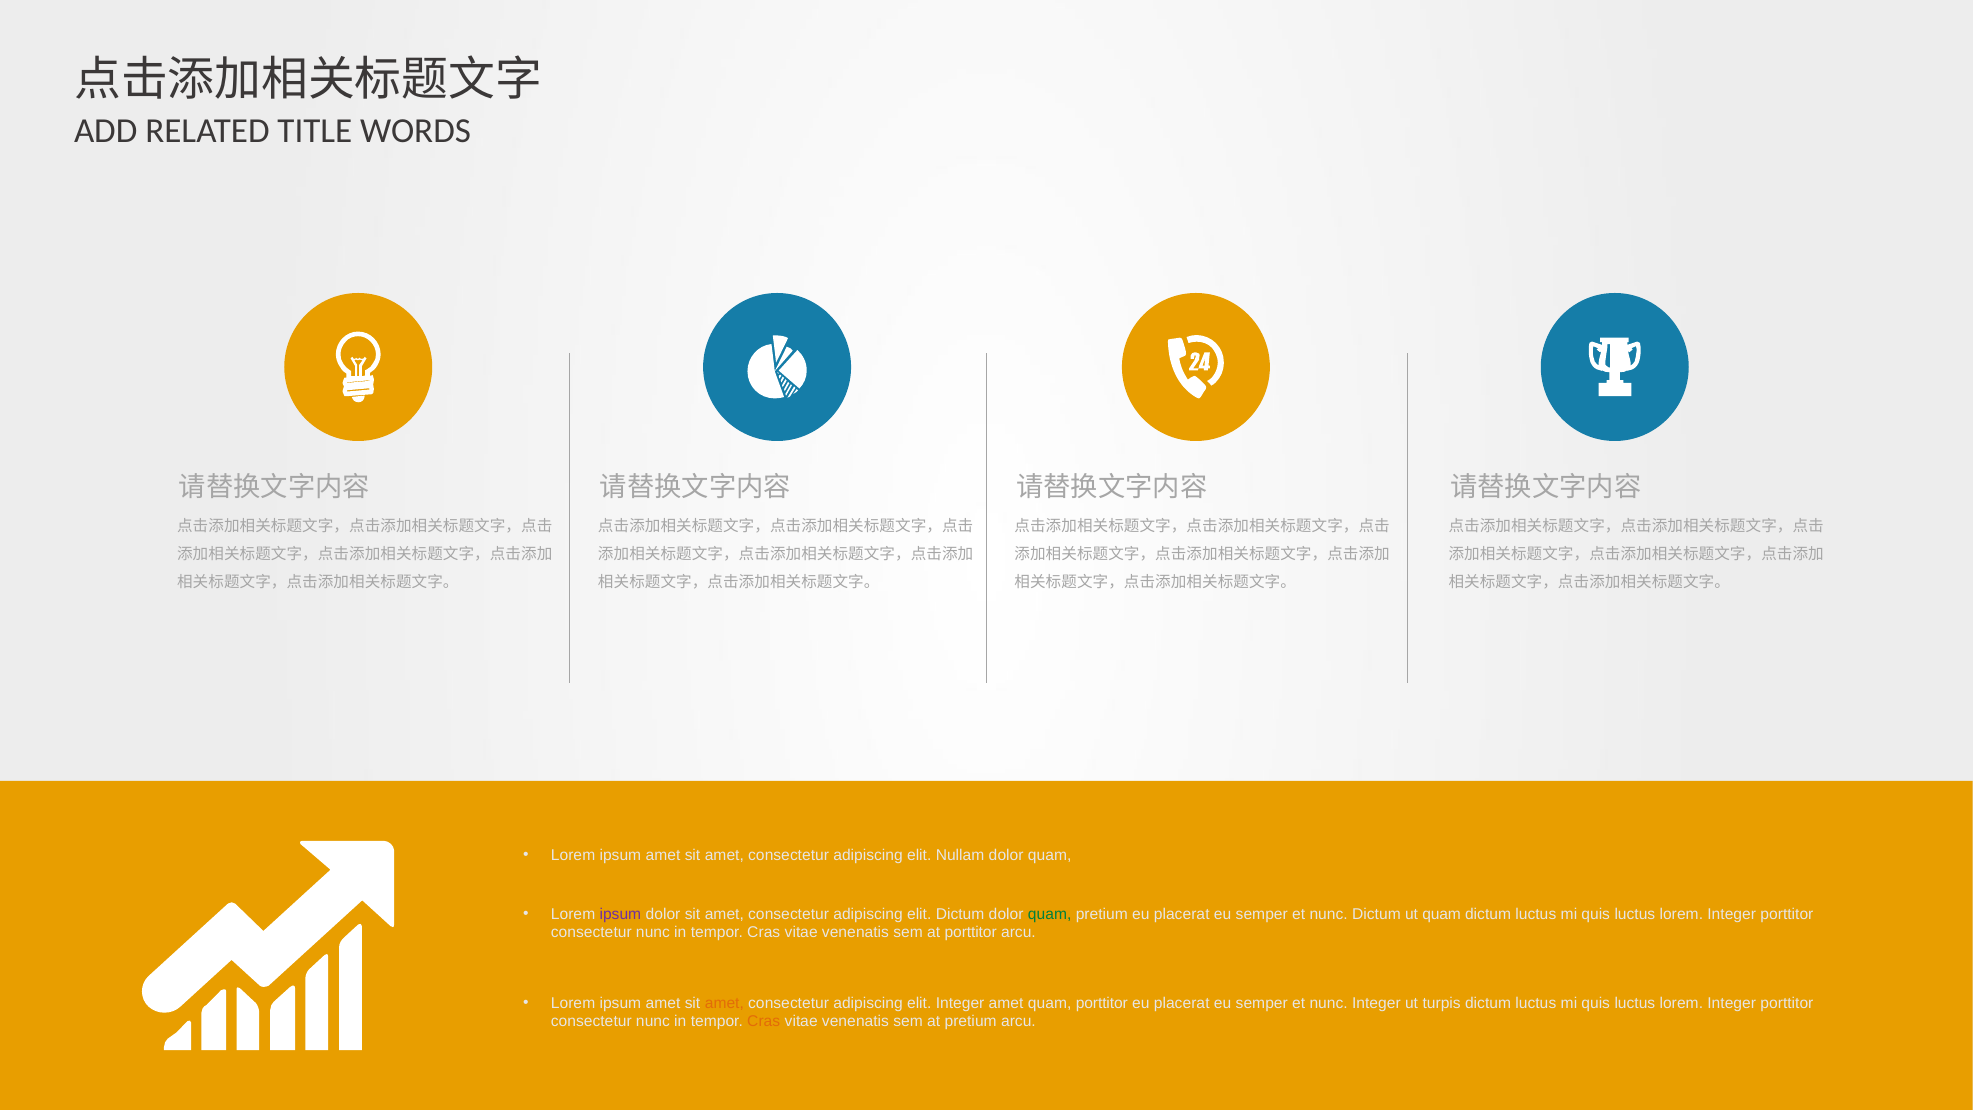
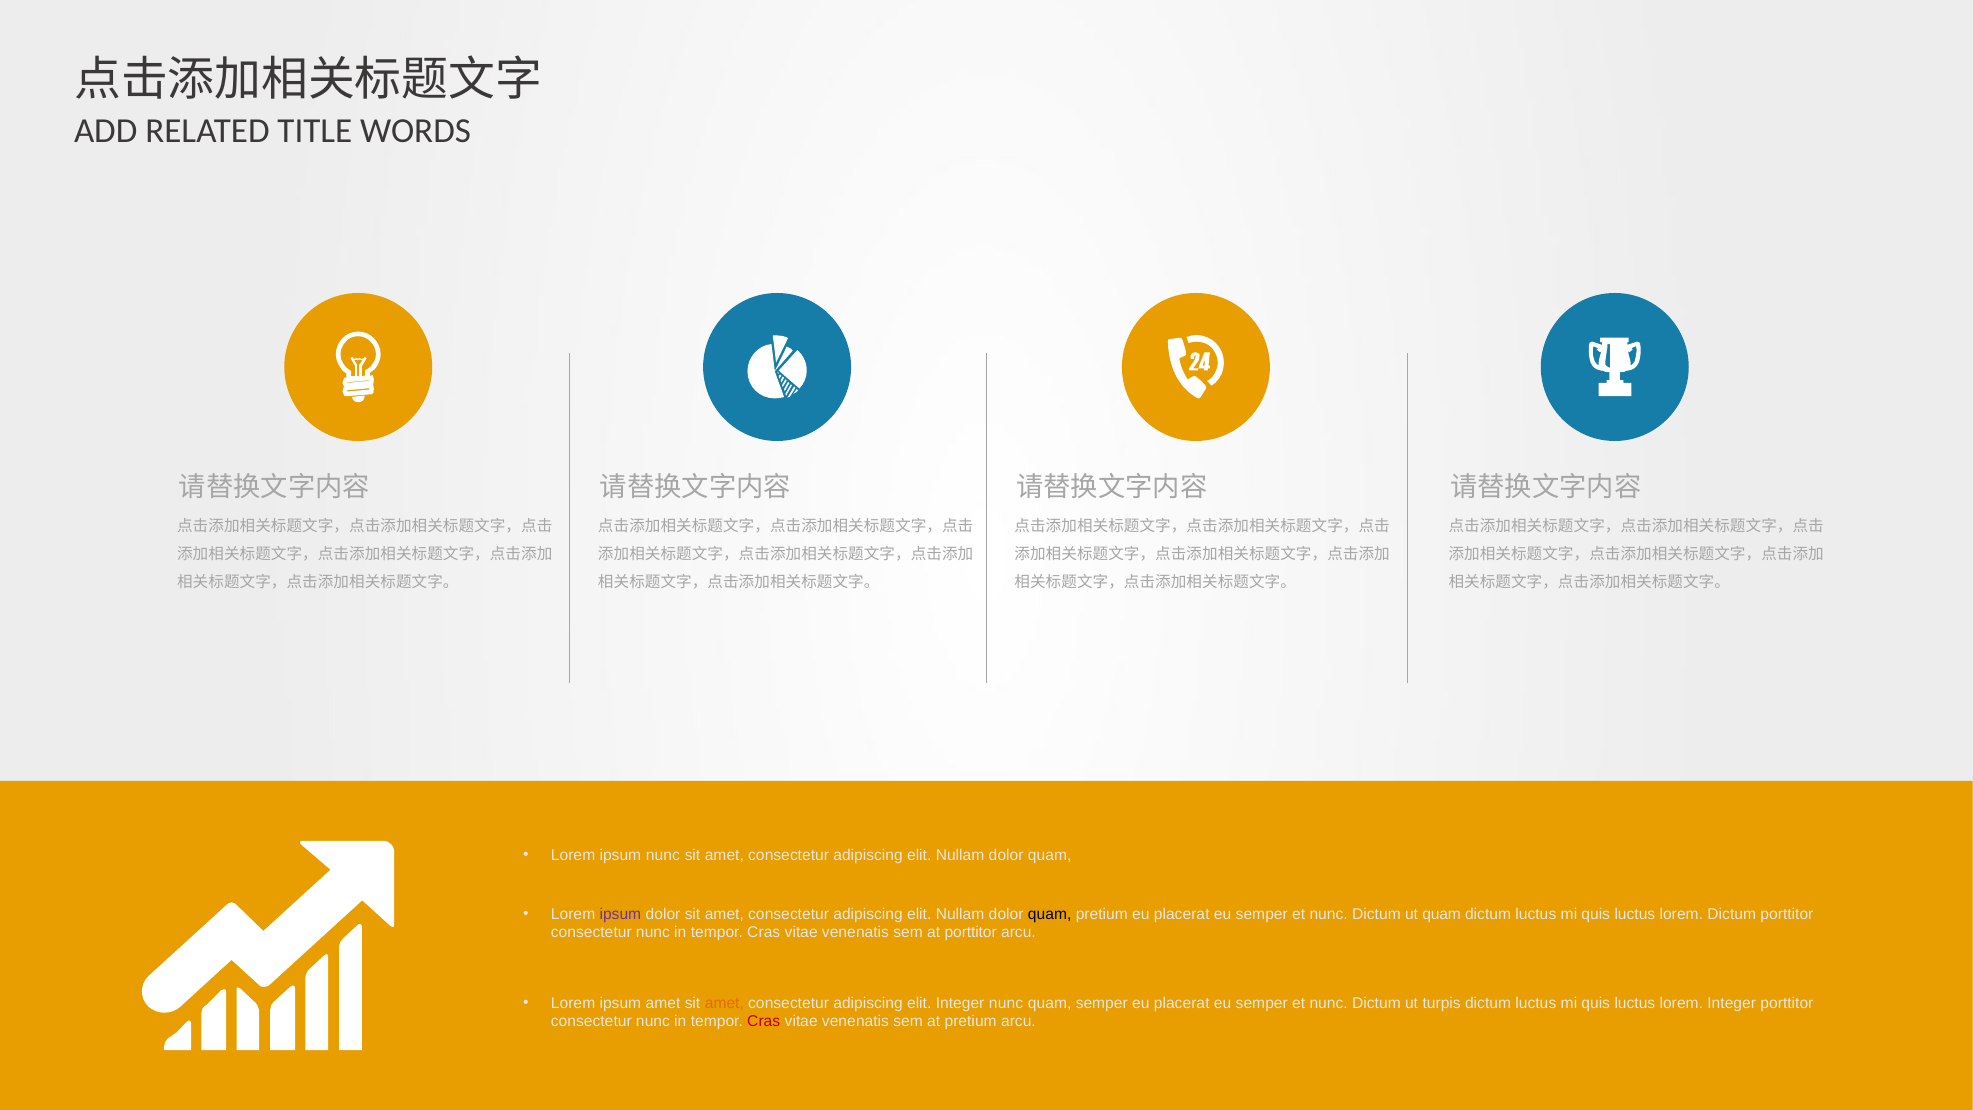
amet at (663, 855): amet -> nunc
Dictum at (960, 914): Dictum -> Nullam
quam at (1050, 914) colour: green -> black
Integer at (1732, 914): Integer -> Dictum
Integer amet: amet -> nunc
quam porttitor: porttitor -> semper
Integer at (1376, 1003): Integer -> Dictum
Cras at (764, 1022) colour: orange -> red
